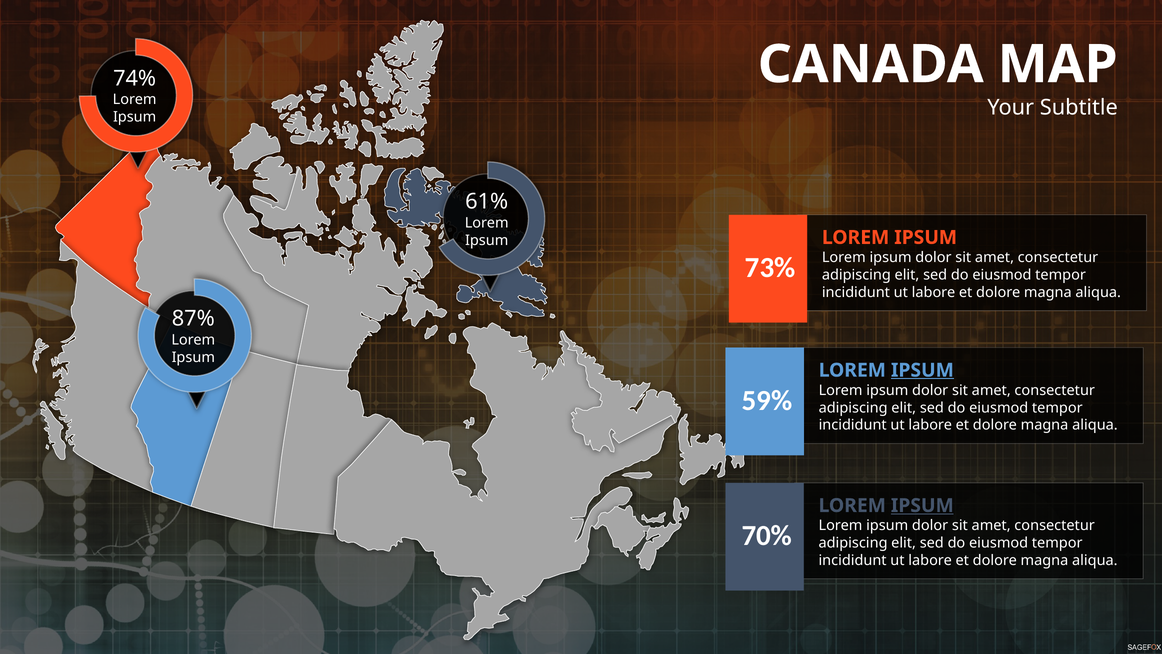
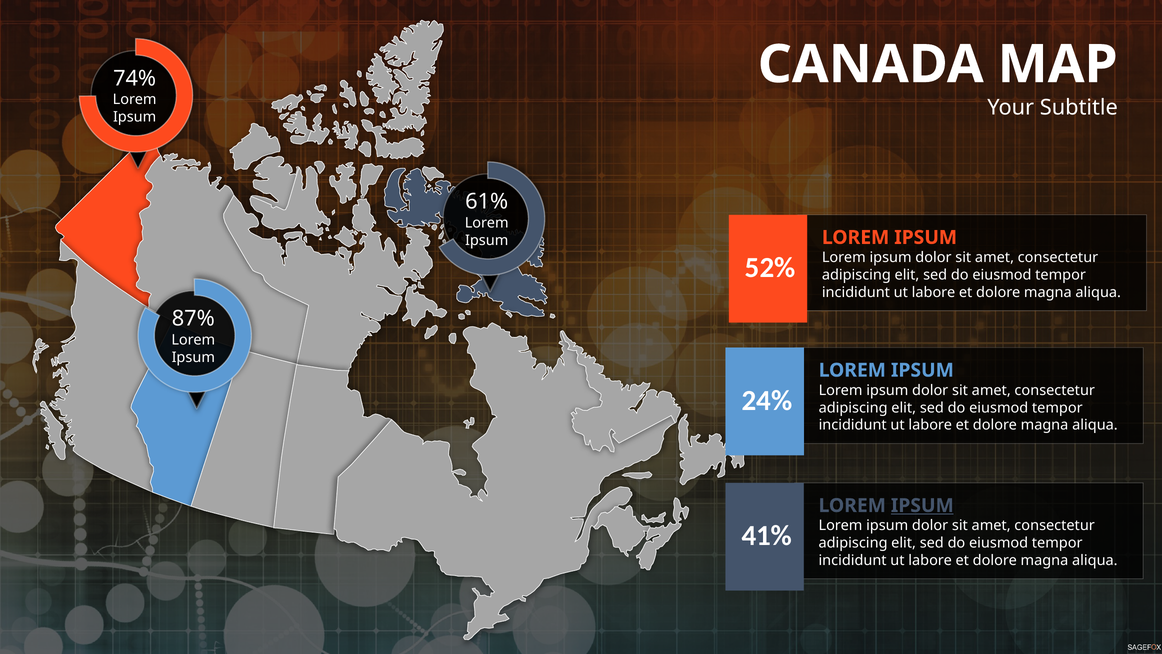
73%: 73% -> 52%
IPSUM at (922, 370) underline: present -> none
59%: 59% -> 24%
70%: 70% -> 41%
